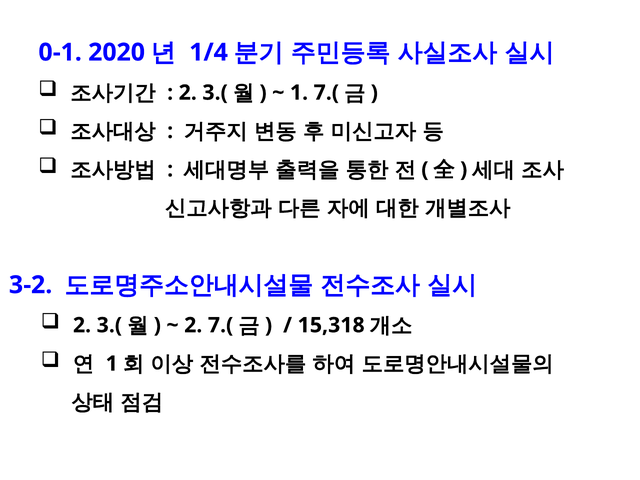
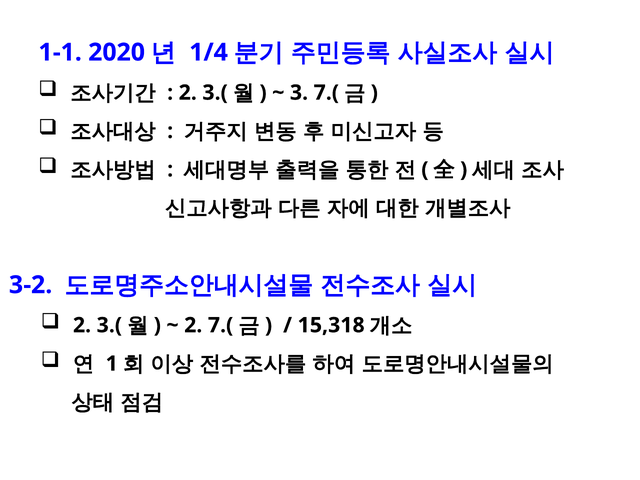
0-1: 0-1 -> 1-1
1 at (299, 93): 1 -> 3
